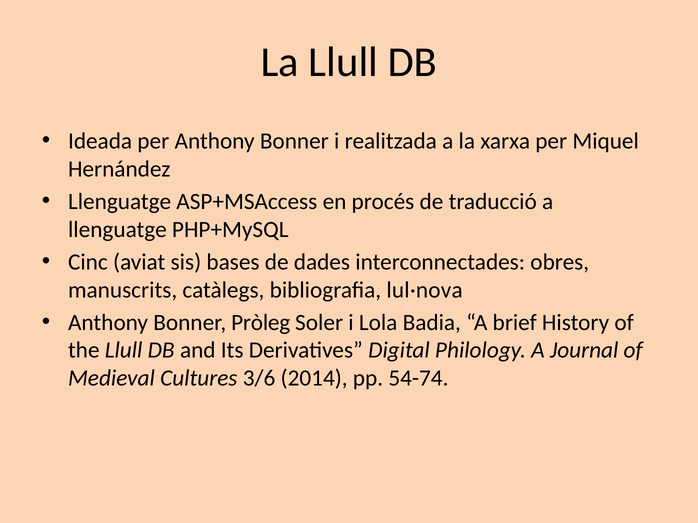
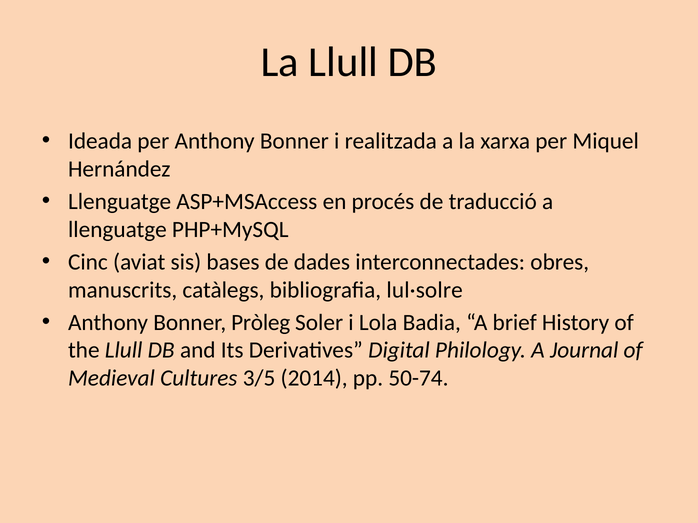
lul·nova: lul·nova -> lul·solre
3/6: 3/6 -> 3/5
54-74: 54-74 -> 50-74
